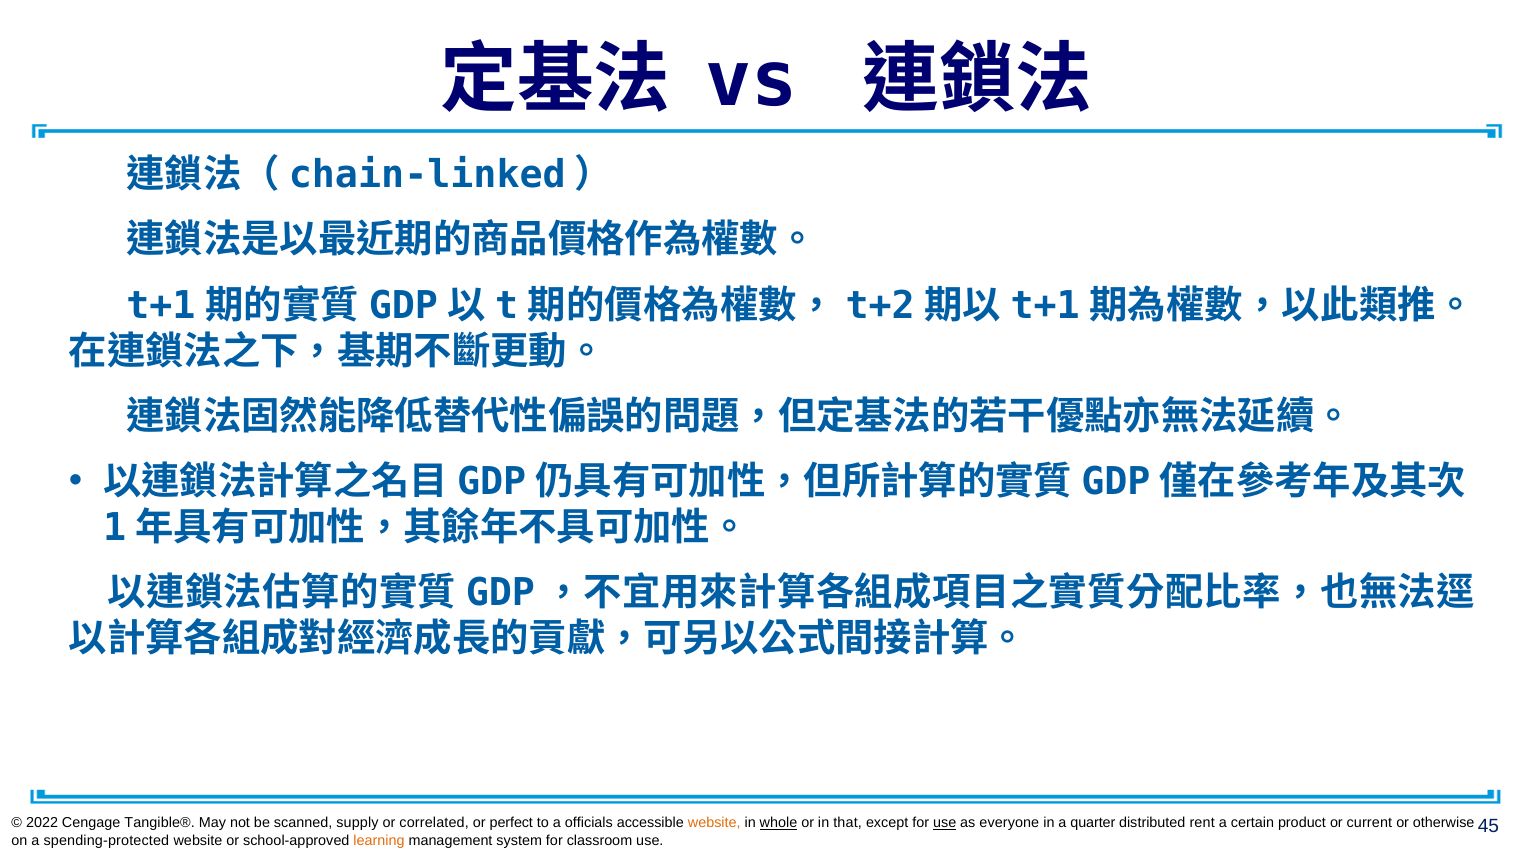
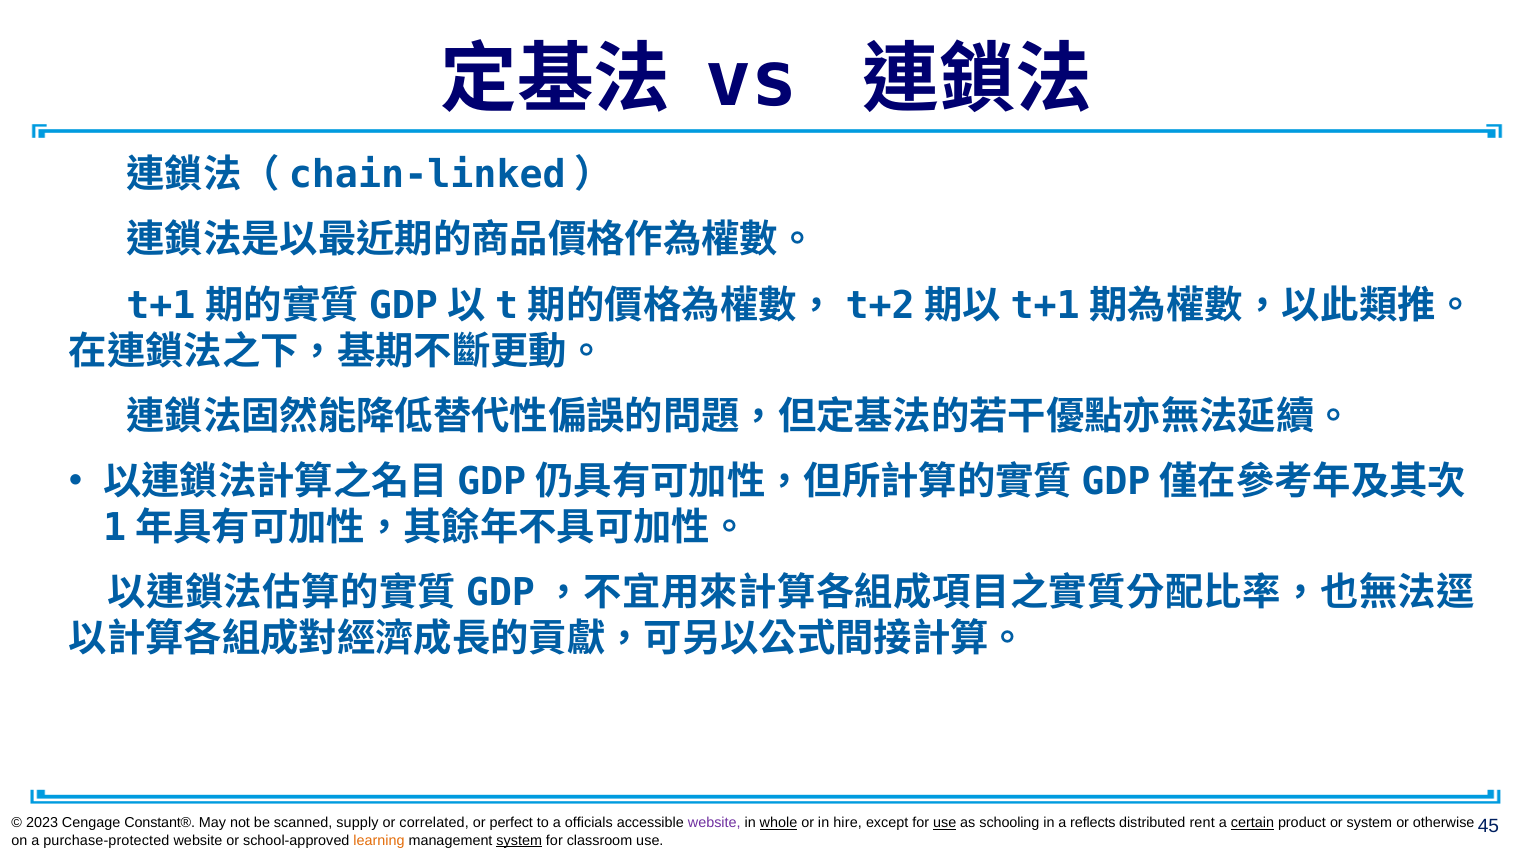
2022: 2022 -> 2023
Tangible®: Tangible® -> Constant®
website at (714, 823) colour: orange -> purple
that: that -> hire
everyone: everyone -> schooling
quarter: quarter -> reflects
certain underline: none -> present
or current: current -> system
spending-protected: spending-protected -> purchase-protected
system at (519, 841) underline: none -> present
